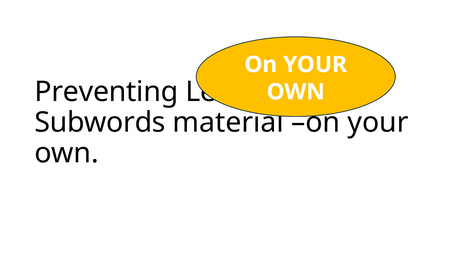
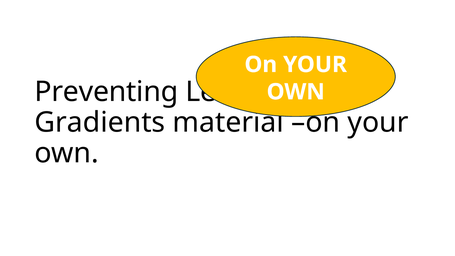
Subwords: Subwords -> Gradients
